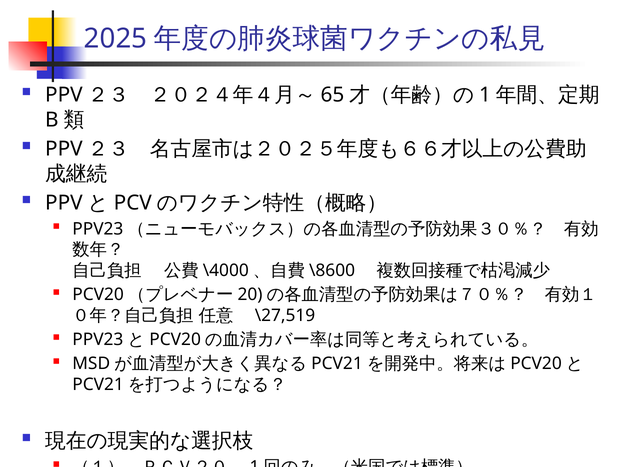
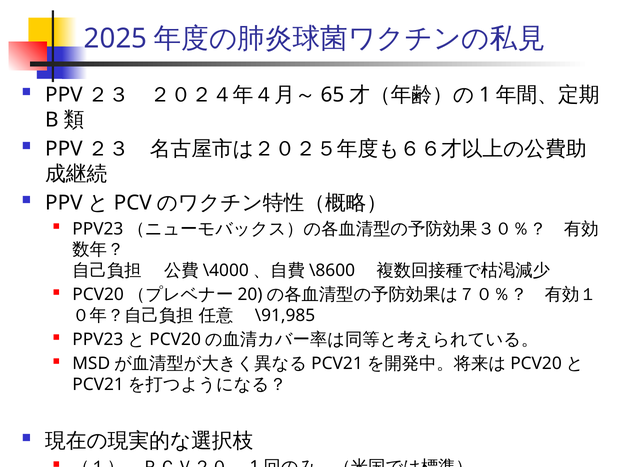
\27,519: \27,519 -> \91,985
